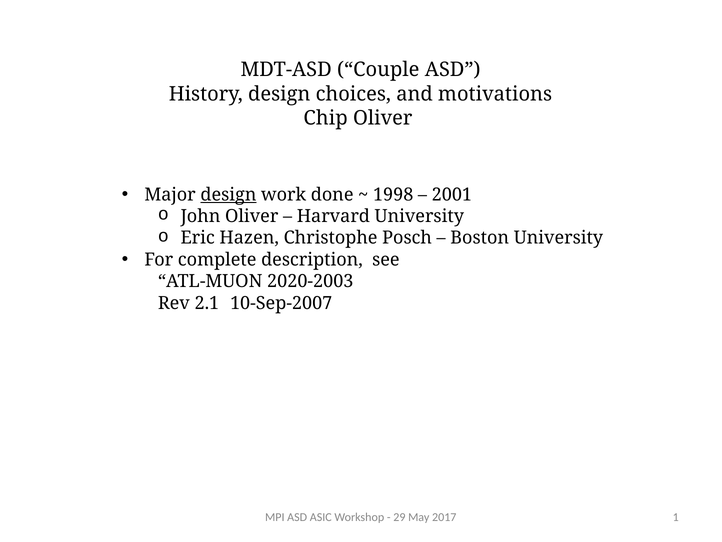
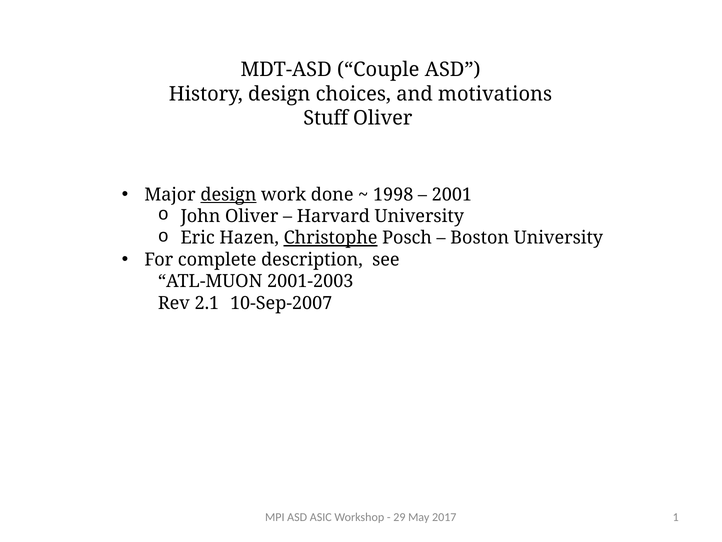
Chip: Chip -> Stuff
Christophe underline: none -> present
2020-2003: 2020-2003 -> 2001-2003
